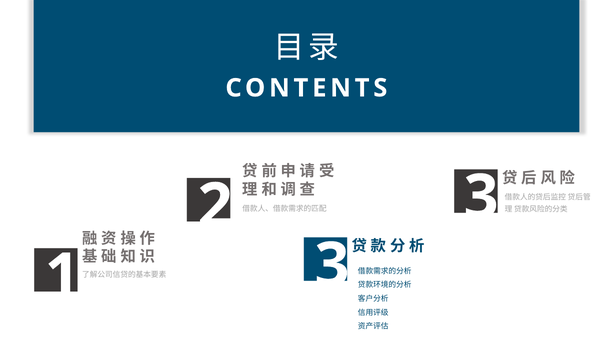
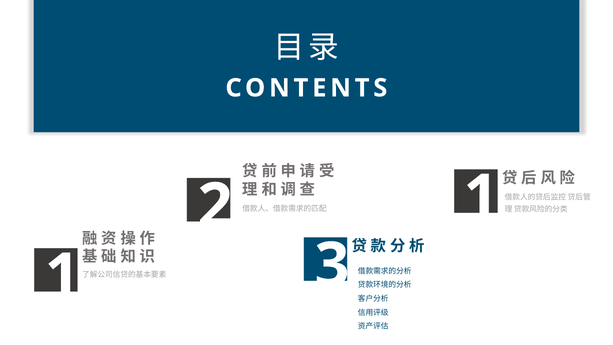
3 at (481, 197): 3 -> 1
